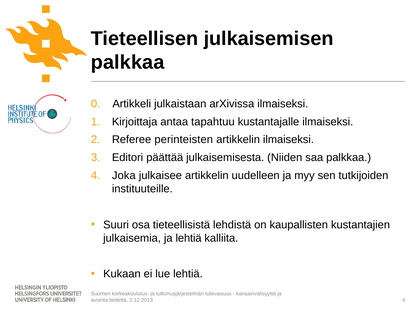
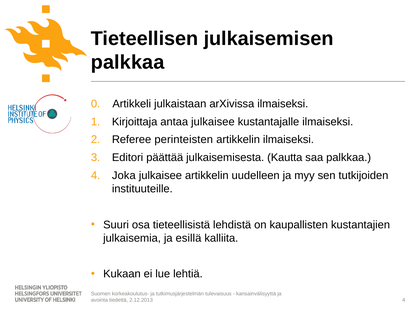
antaa tapahtuu: tapahtuu -> julkaisee
Niiden: Niiden -> Kautta
ja lehtiä: lehtiä -> esillä
